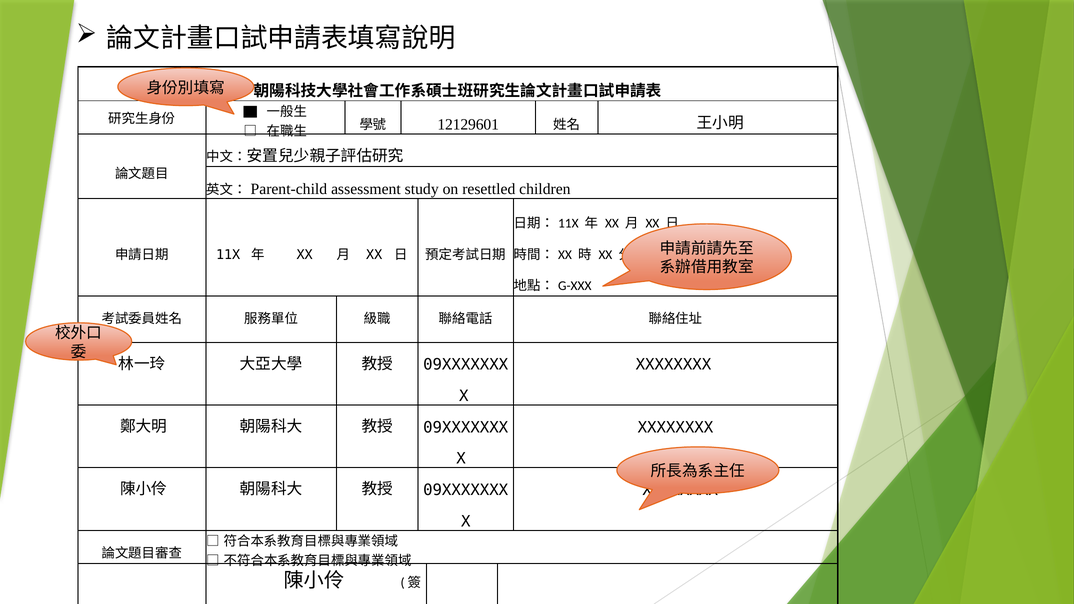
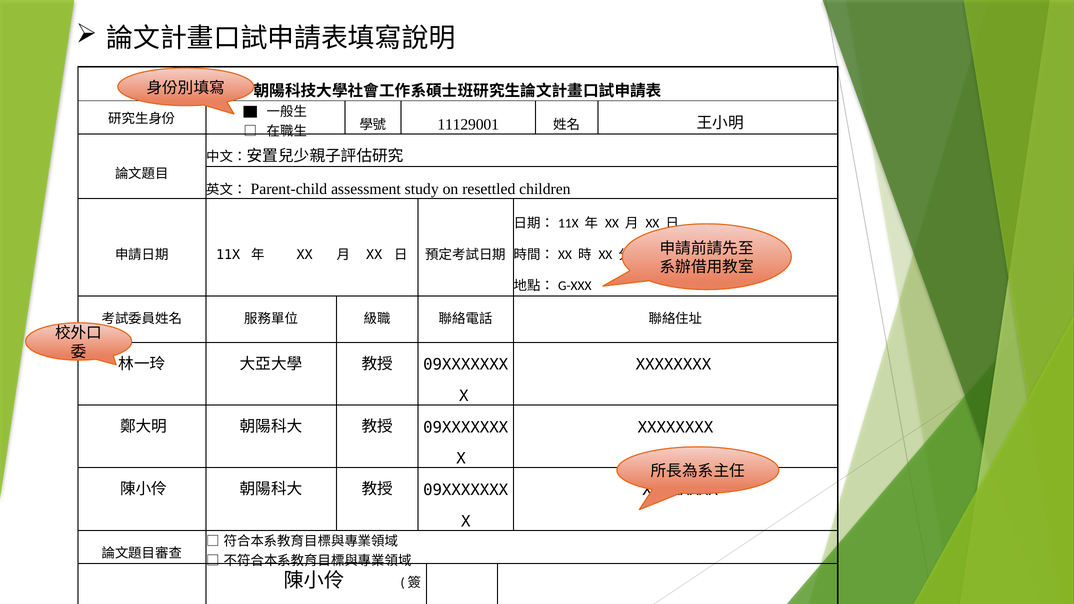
12129601: 12129601 -> 11129001
